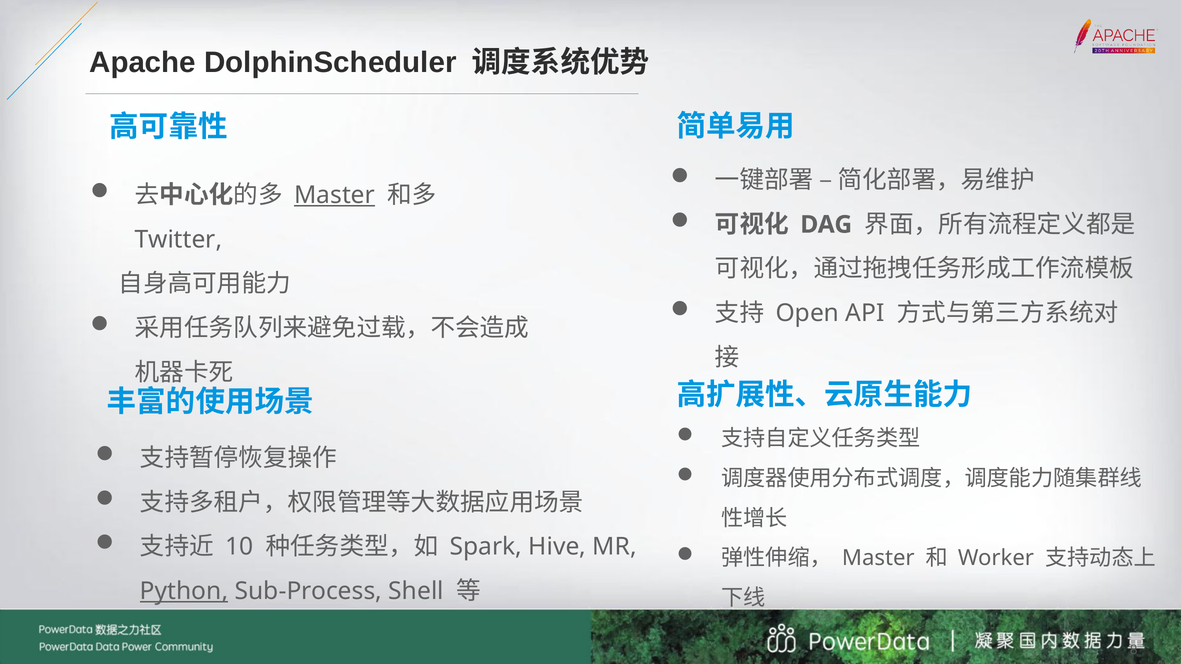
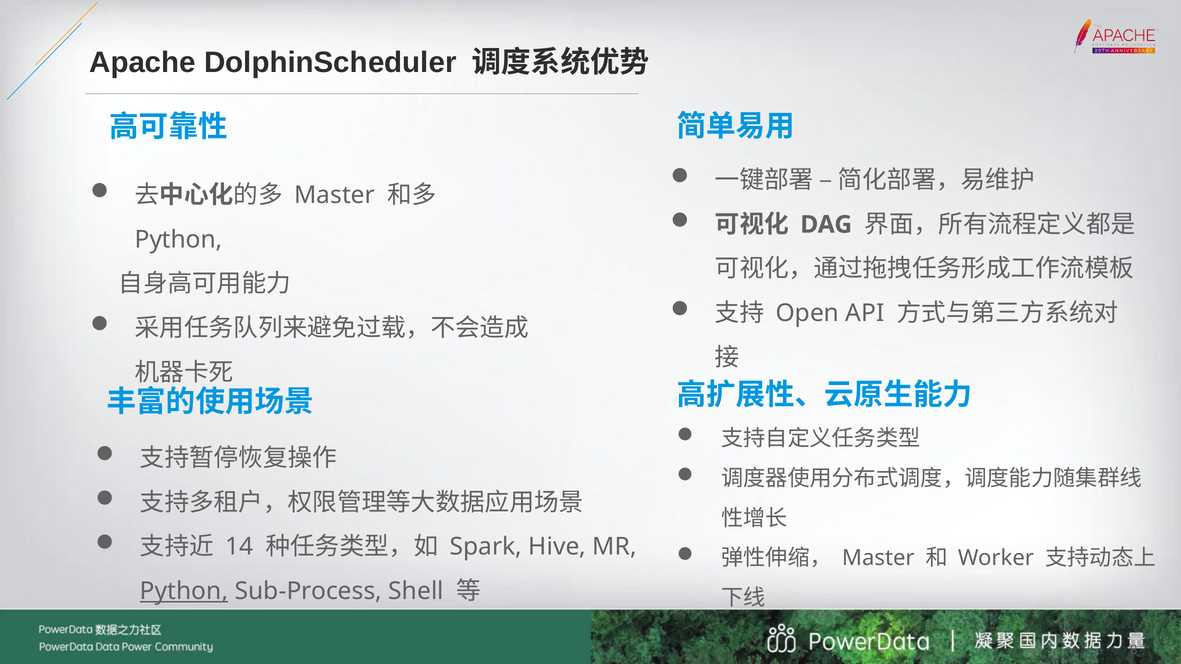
Master at (335, 195) underline: present -> none
Twitter at (178, 240): Twitter -> Python
10: 10 -> 14
